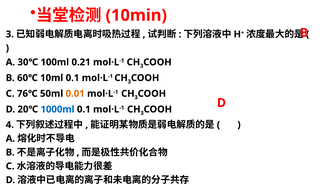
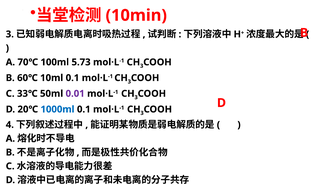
30℃: 30℃ -> 70℃
0.21: 0.21 -> 5.73
76℃: 76℃ -> 33℃
0.01 colour: orange -> purple
